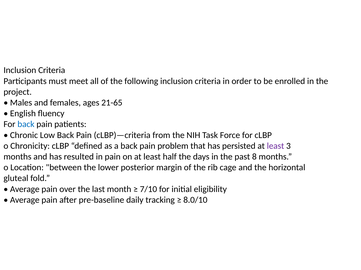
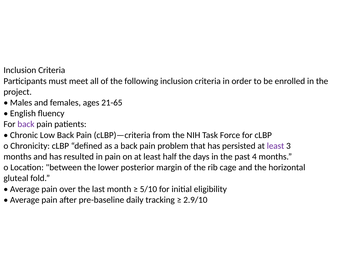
back at (26, 125) colour: blue -> purple
8: 8 -> 4
7/10: 7/10 -> 5/10
8.0/10: 8.0/10 -> 2.9/10
